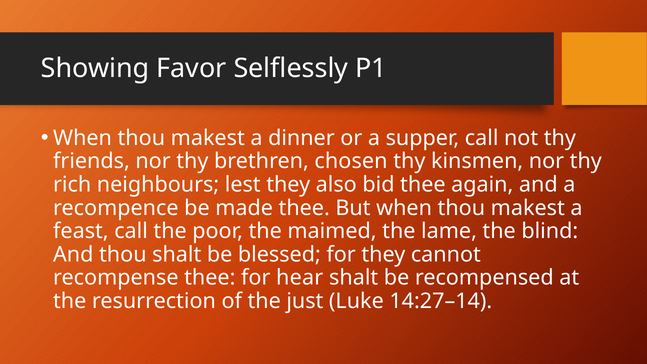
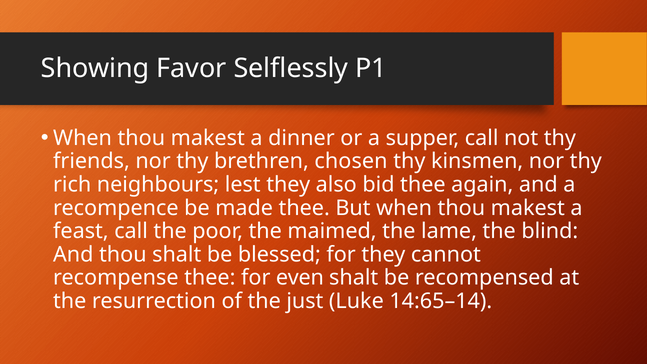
hear: hear -> even
14:27–14: 14:27–14 -> 14:65–14
